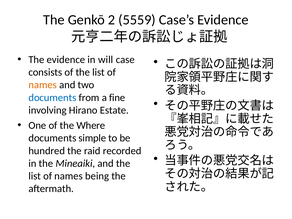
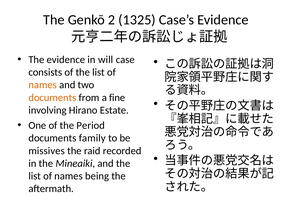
5559: 5559 -> 1325
documents at (52, 98) colour: blue -> orange
Where: Where -> Period
simple: simple -> family
hundred: hundred -> missives
